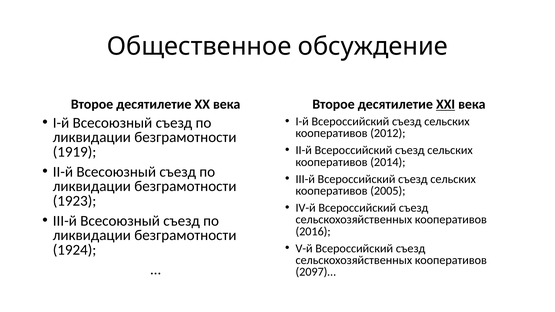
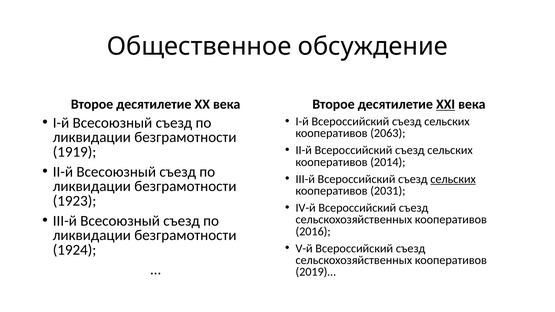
2012: 2012 -> 2063
сельских at (453, 179) underline: none -> present
2005: 2005 -> 2031
2097)…: 2097)… -> 2019)…
